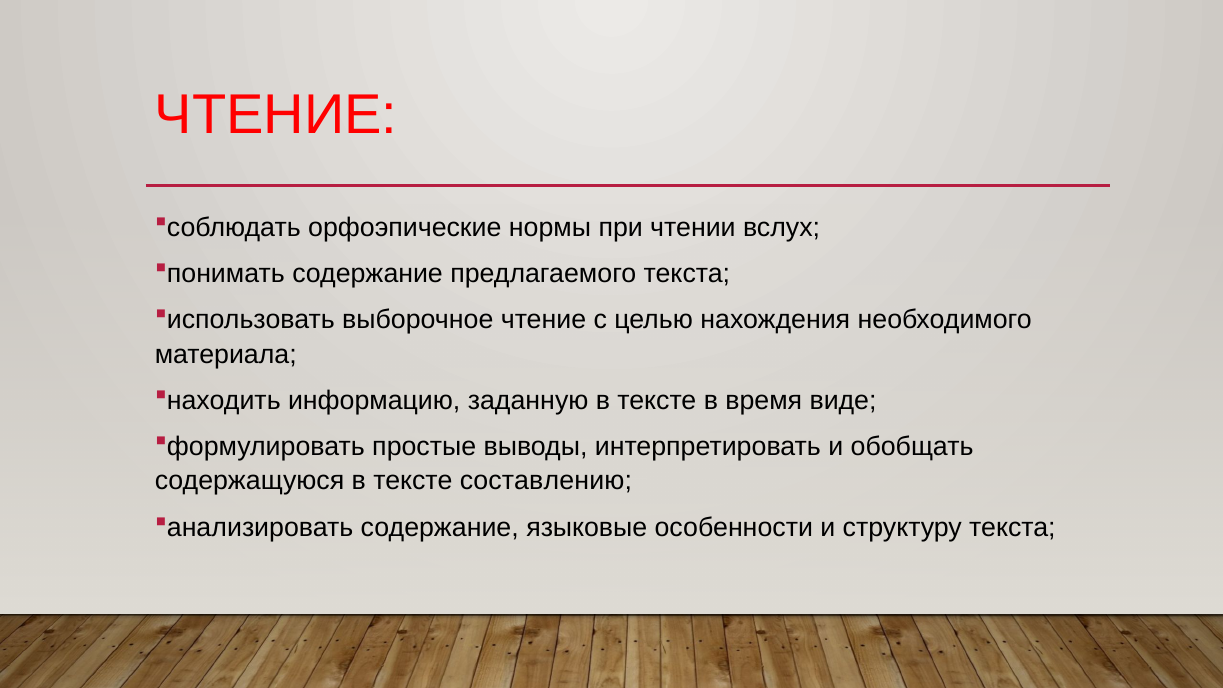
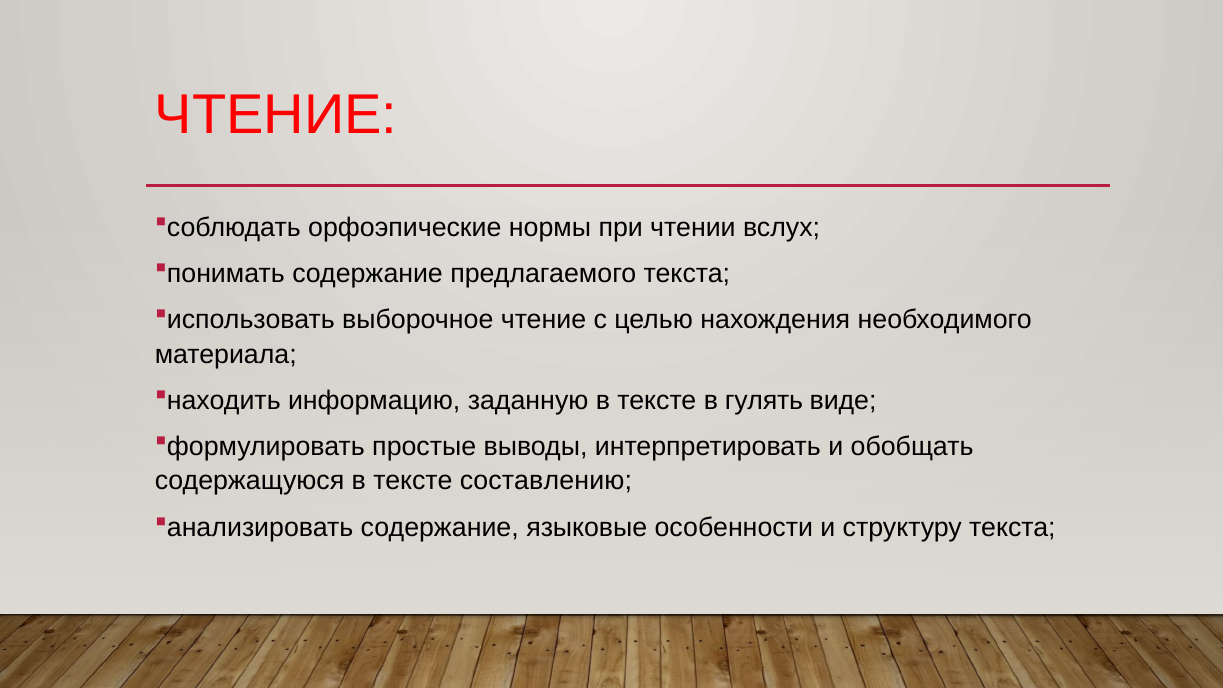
время: время -> гулять
